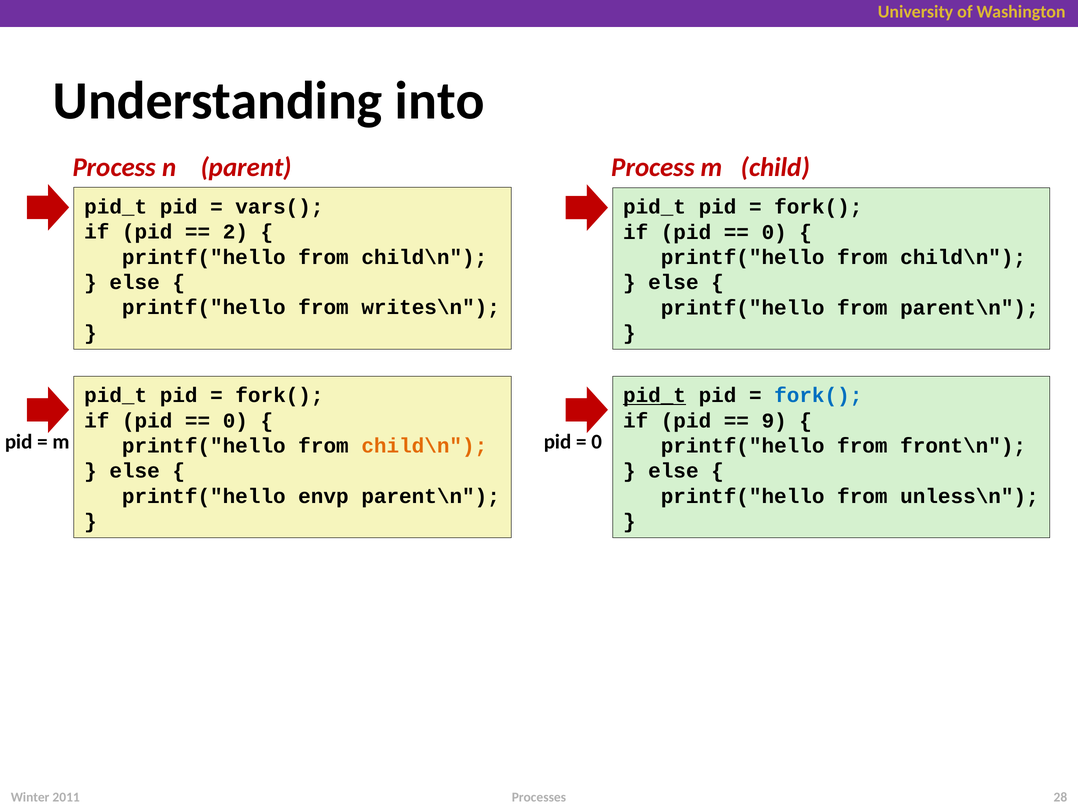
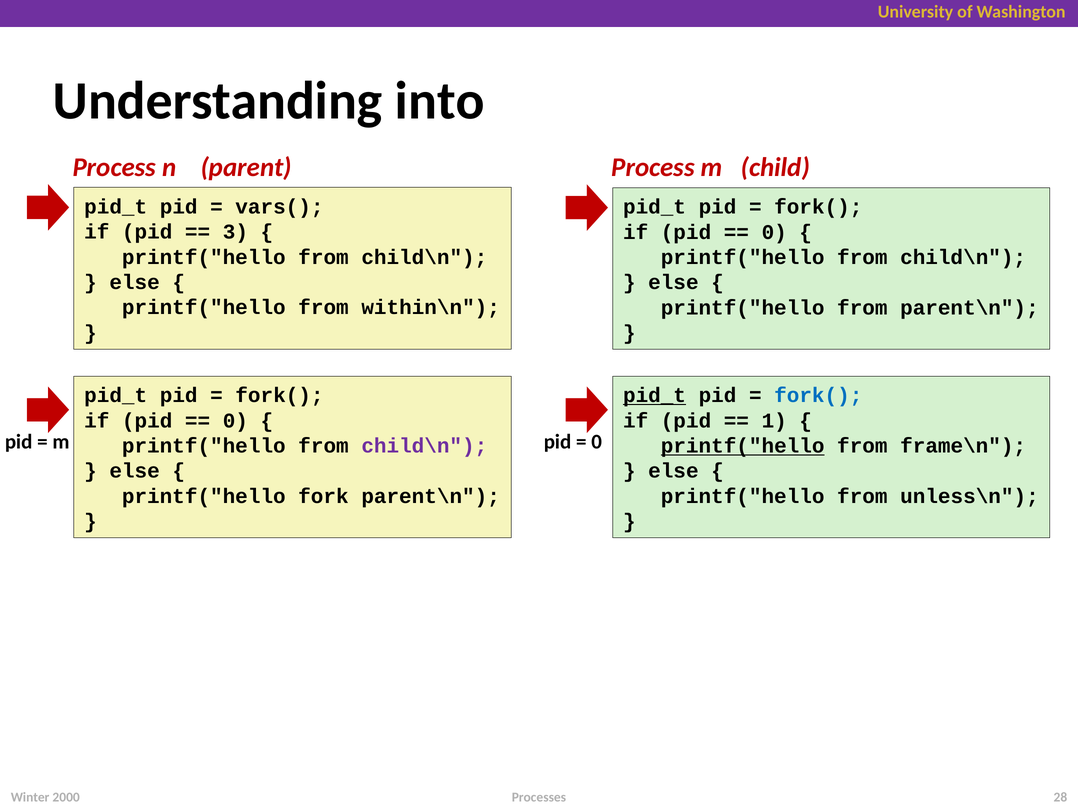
2: 2 -> 3
writes\n: writes\n -> within\n
9: 9 -> 1
child\n at (424, 446) colour: orange -> purple
printf("hello at (743, 446) underline: none -> present
front\n: front\n -> frame\n
envp: envp -> fork
2011: 2011 -> 2000
